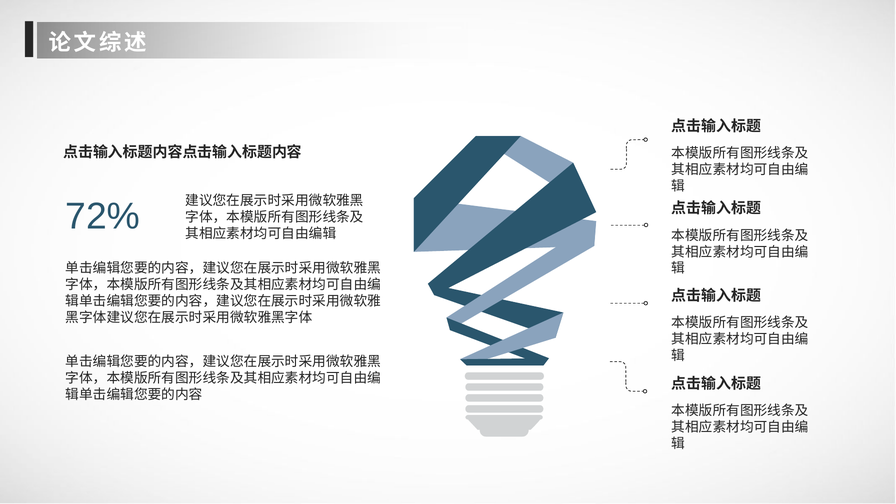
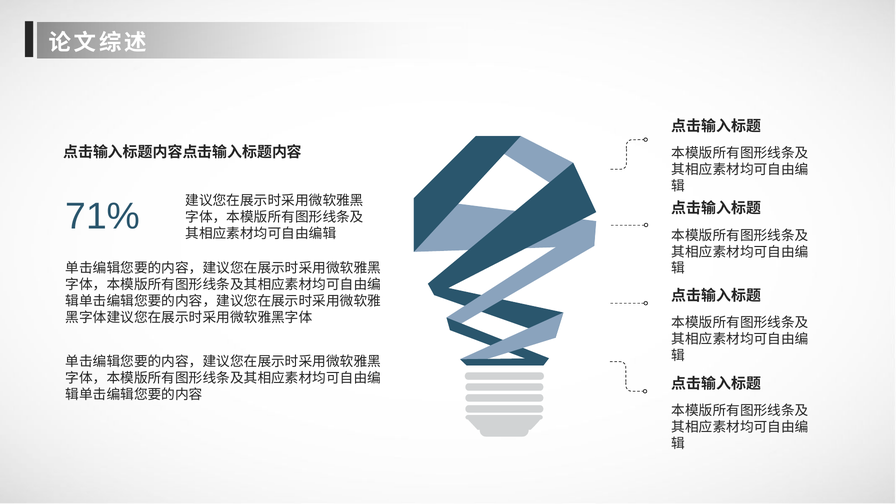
72%: 72% -> 71%
